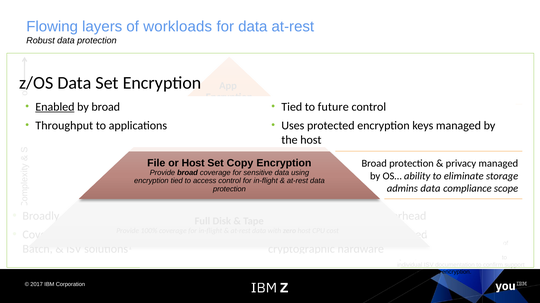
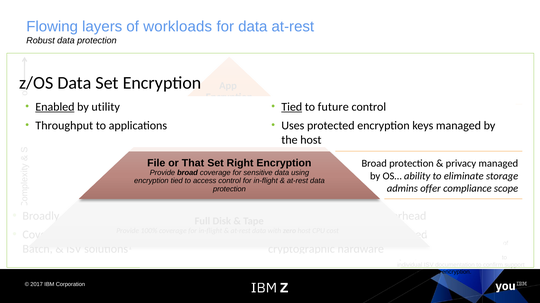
by broad: broad -> utility
Tied at (292, 107) underline: none -> present
or Host: Host -> That
Copy: Copy -> Right
data at (430, 189): data -> offer
